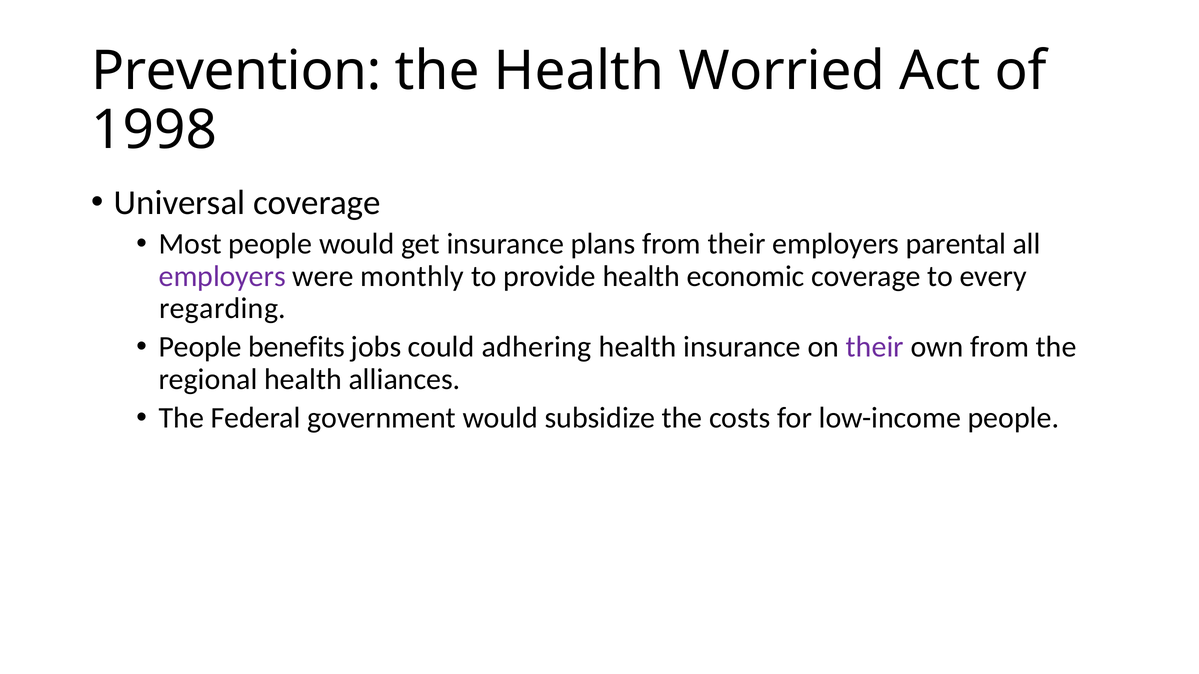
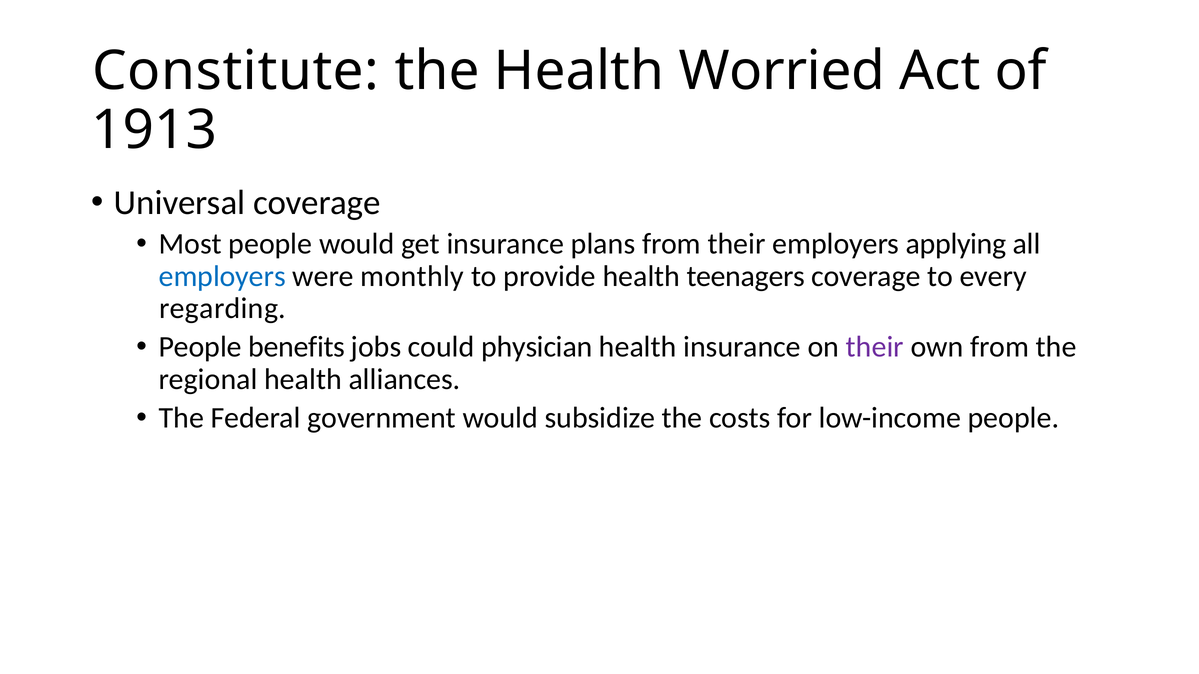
Prevention: Prevention -> Constitute
1998: 1998 -> 1913
parental: parental -> applying
employers at (222, 276) colour: purple -> blue
economic: economic -> teenagers
adhering: adhering -> physician
